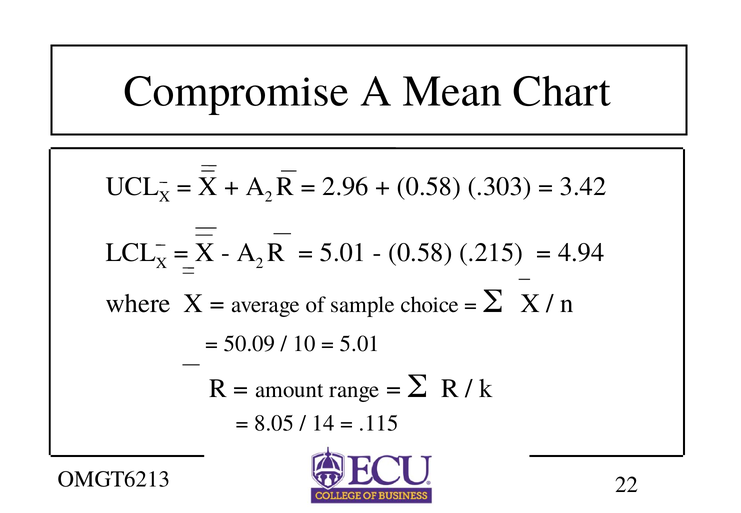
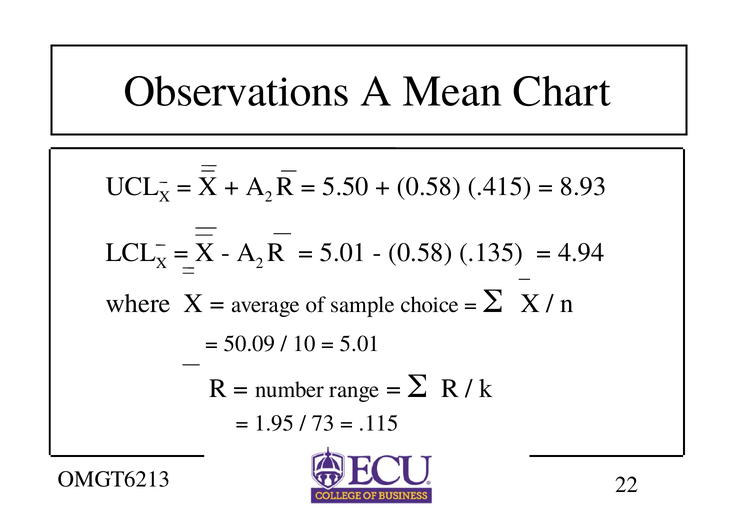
Compromise: Compromise -> Observations
2.96: 2.96 -> 5.50
.303: .303 -> .415
3.42: 3.42 -> 8.93
.215: .215 -> .135
amount: amount -> number
8.05: 8.05 -> 1.95
14: 14 -> 73
